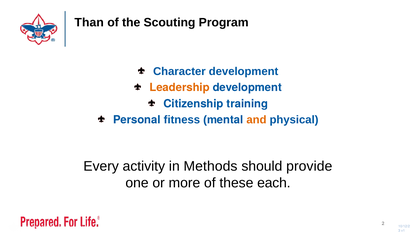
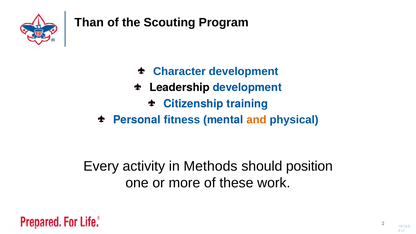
Leadership colour: orange -> black
provide: provide -> position
each: each -> work
